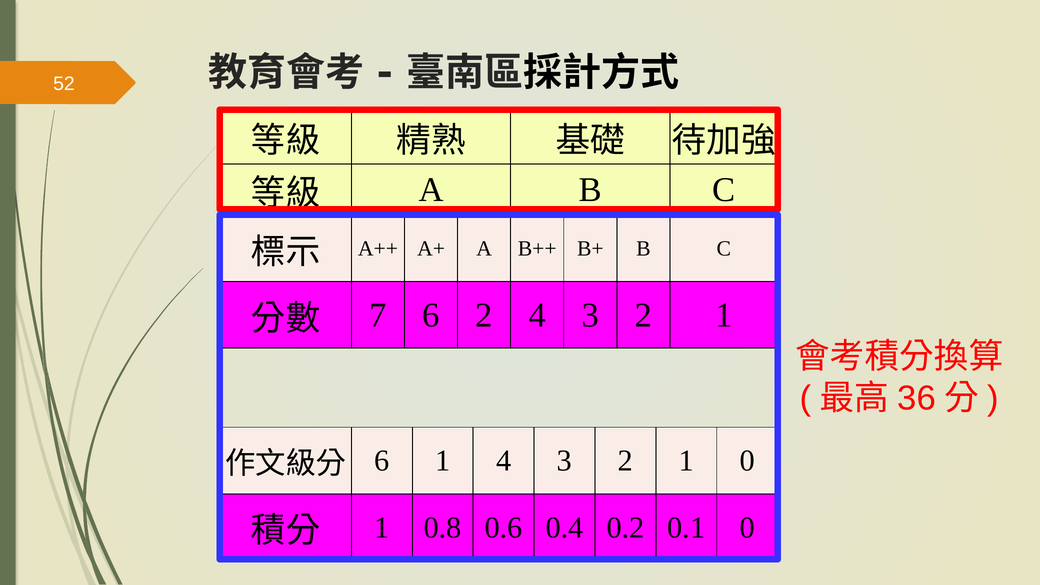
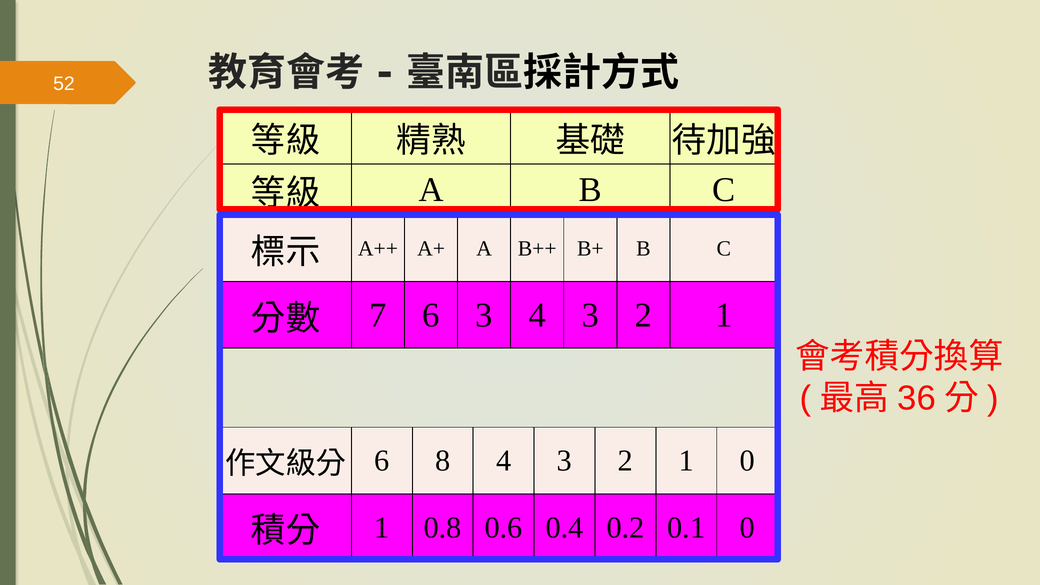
6 2: 2 -> 3
6 1: 1 -> 8
